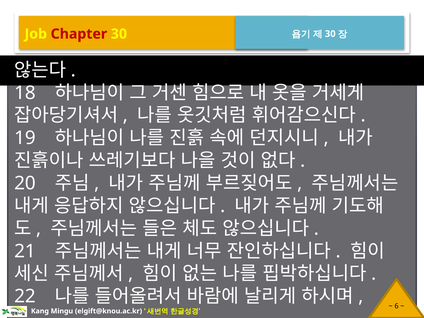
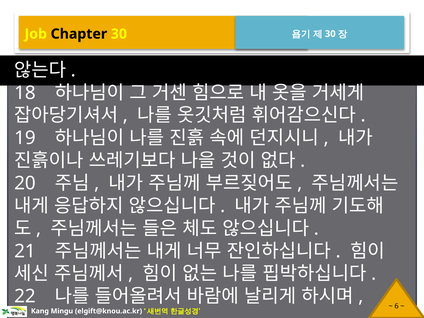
Chapter colour: red -> black
